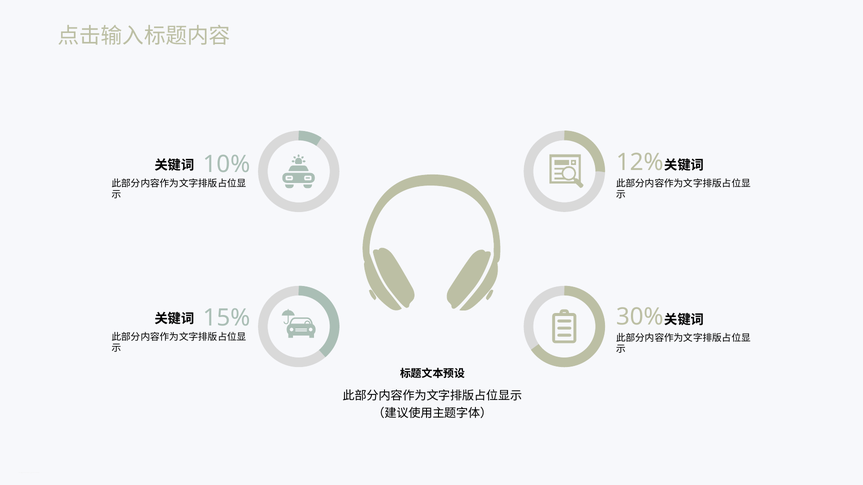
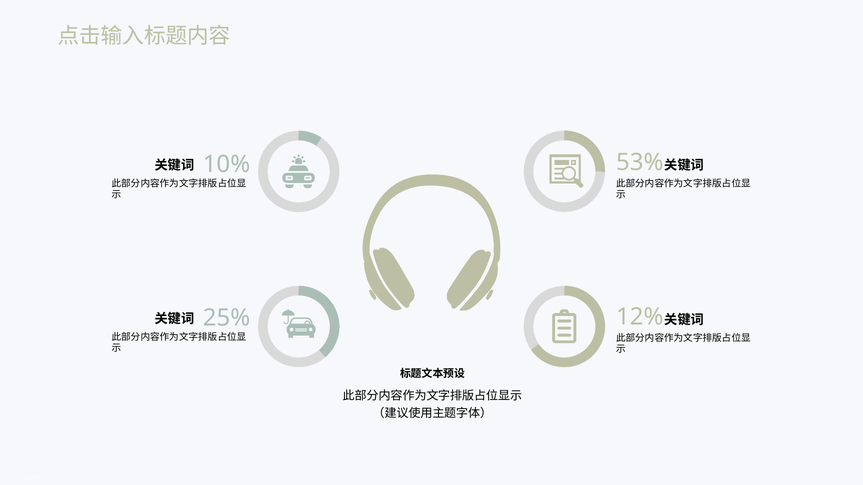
12%: 12% -> 53%
30%: 30% -> 12%
15%: 15% -> 25%
